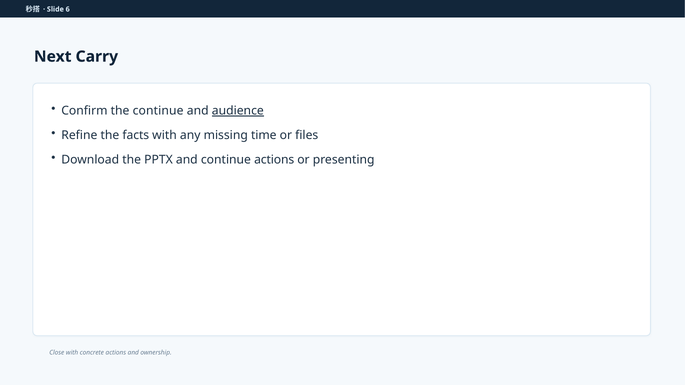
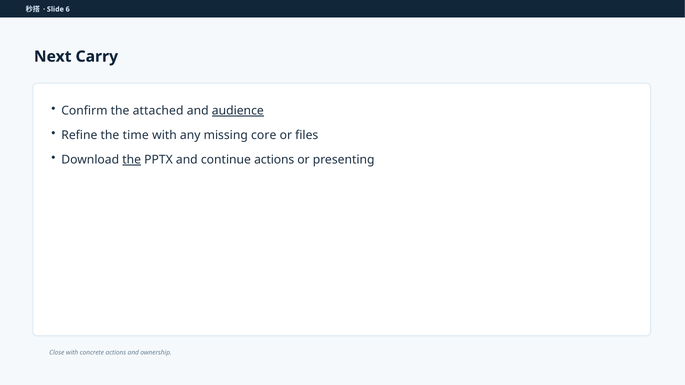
the continue: continue -> attached
facts: facts -> time
time: time -> core
the at (132, 160) underline: none -> present
